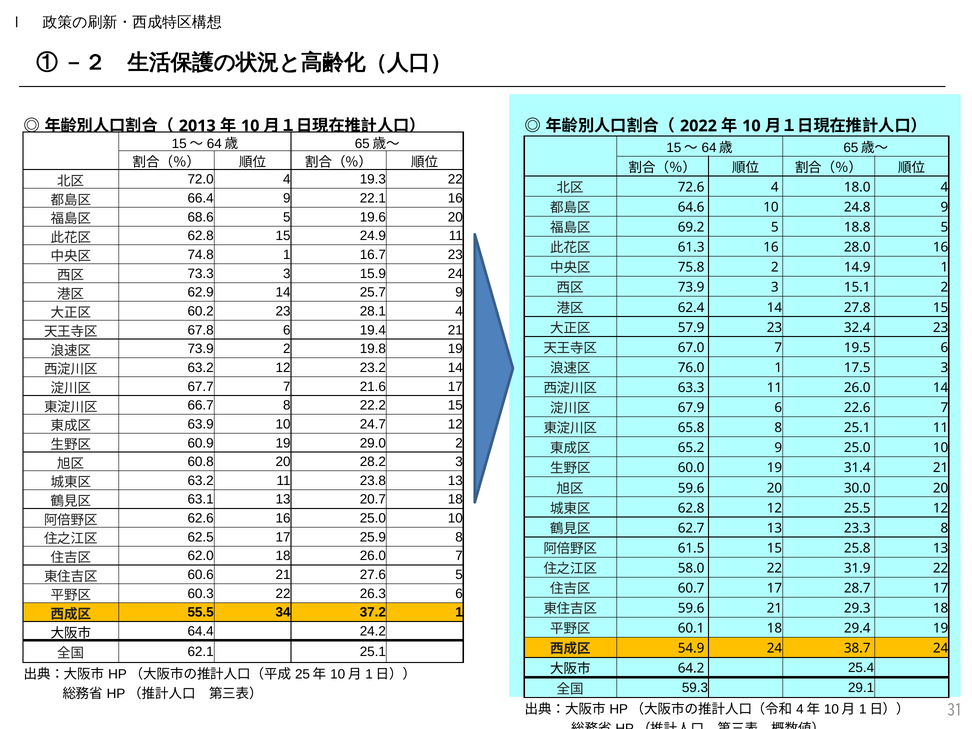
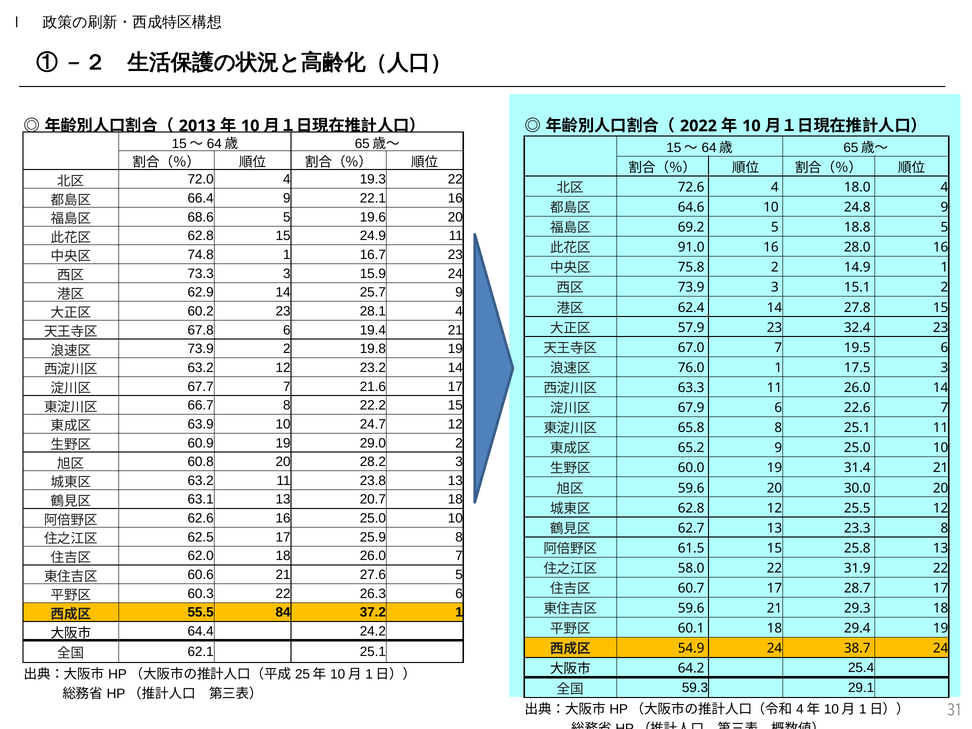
61.3: 61.3 -> 91.0
34: 34 -> 84
